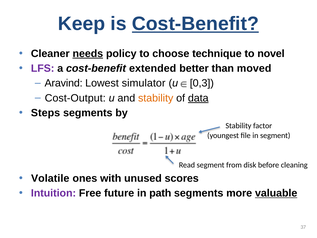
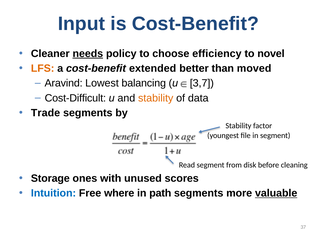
Keep: Keep -> Input
Cost-Benefit at (195, 24) underline: present -> none
technique: technique -> efficiency
LFS colour: purple -> orange
simulator: simulator -> balancing
0,3: 0,3 -> 3,7
Cost-Output: Cost-Output -> Cost-Difficult
data underline: present -> none
Steps: Steps -> Trade
Volatile: Volatile -> Storage
Intuition colour: purple -> blue
future: future -> where
